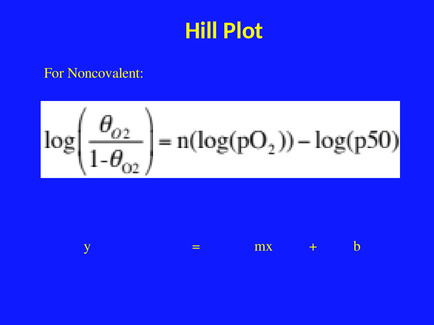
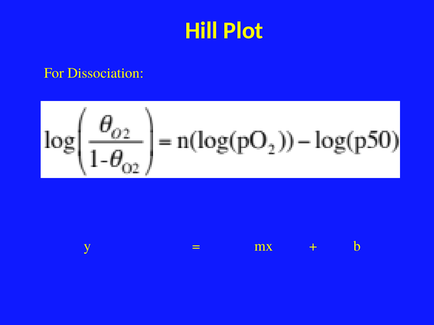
Noncovalent: Noncovalent -> Dissociation
